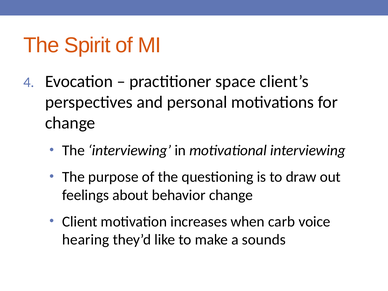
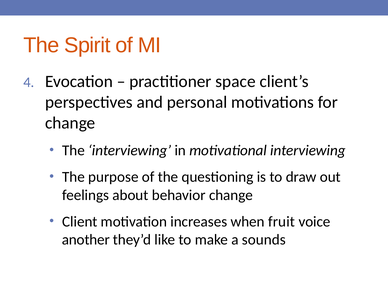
carb: carb -> fruit
hearing: hearing -> another
